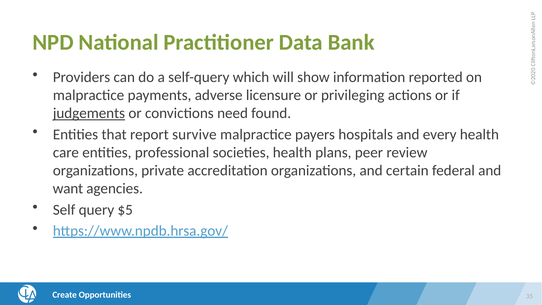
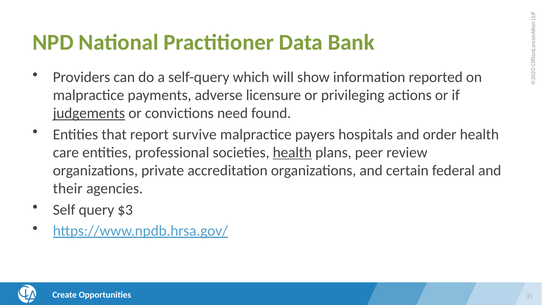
every: every -> order
health at (292, 152) underline: none -> present
want: want -> their
$5: $5 -> $3
